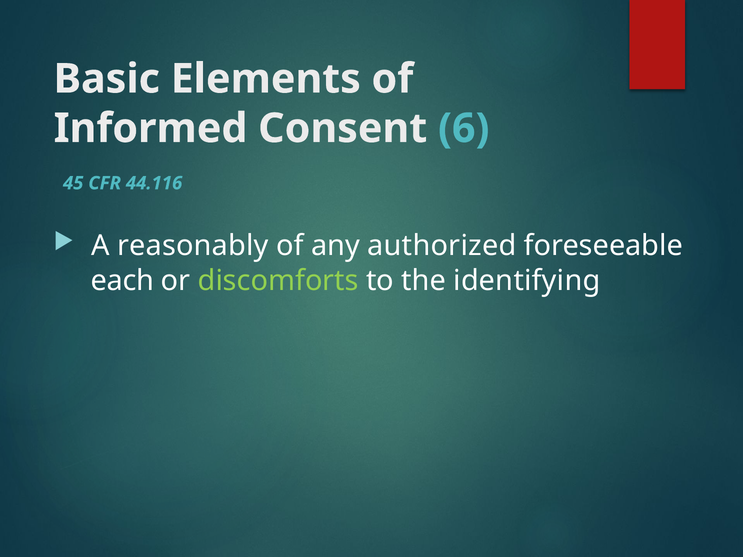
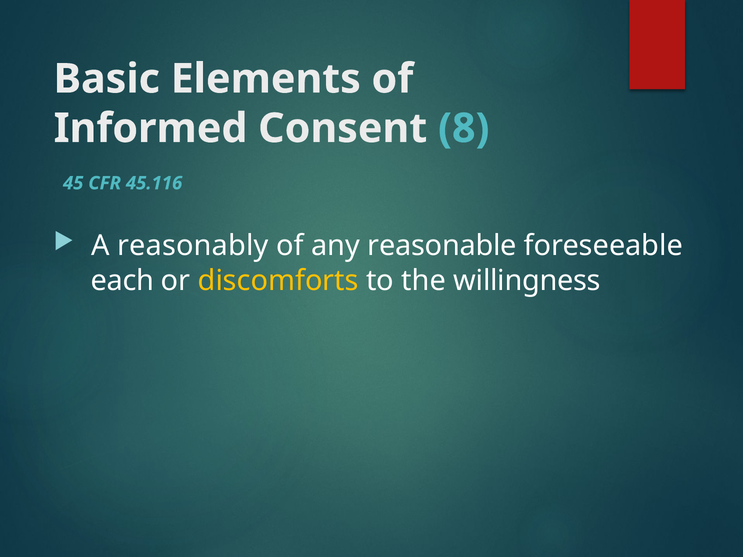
6: 6 -> 8
44.116: 44.116 -> 45.116
authorized: authorized -> reasonable
discomforts colour: light green -> yellow
identifying: identifying -> willingness
